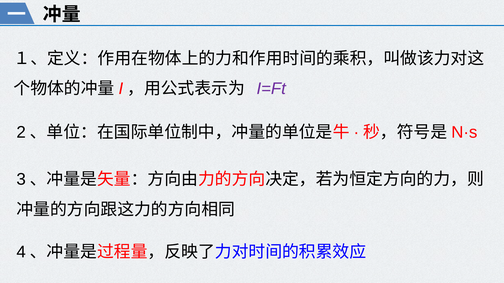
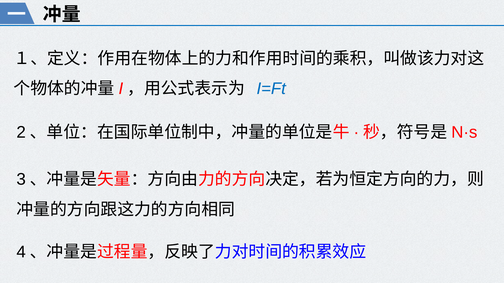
I=Ft colour: purple -> blue
